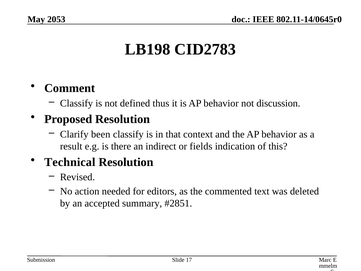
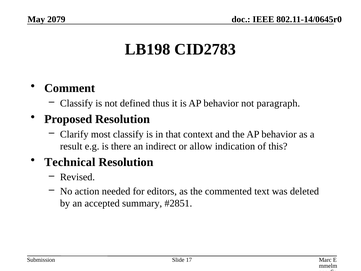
2053: 2053 -> 2079
discussion: discussion -> paragraph
been: been -> most
fields: fields -> allow
